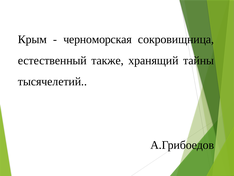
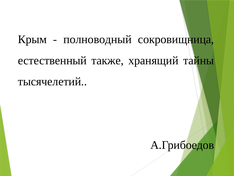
черноморская: черноморская -> полноводный
